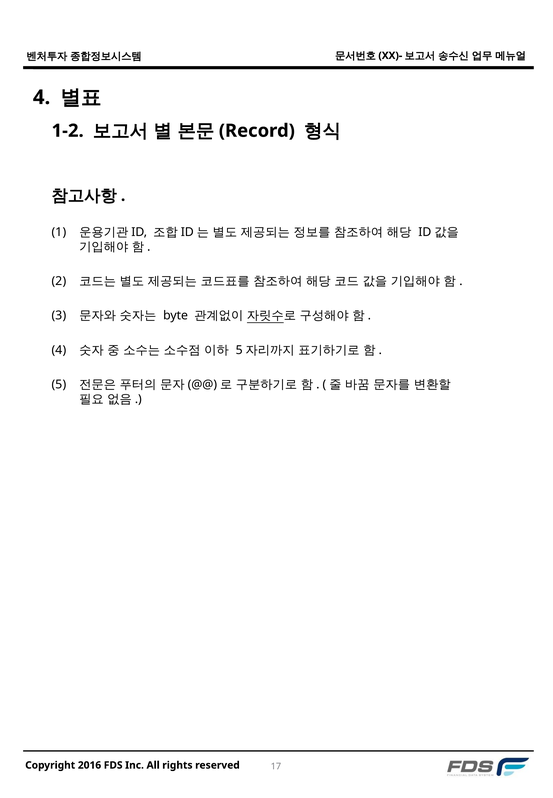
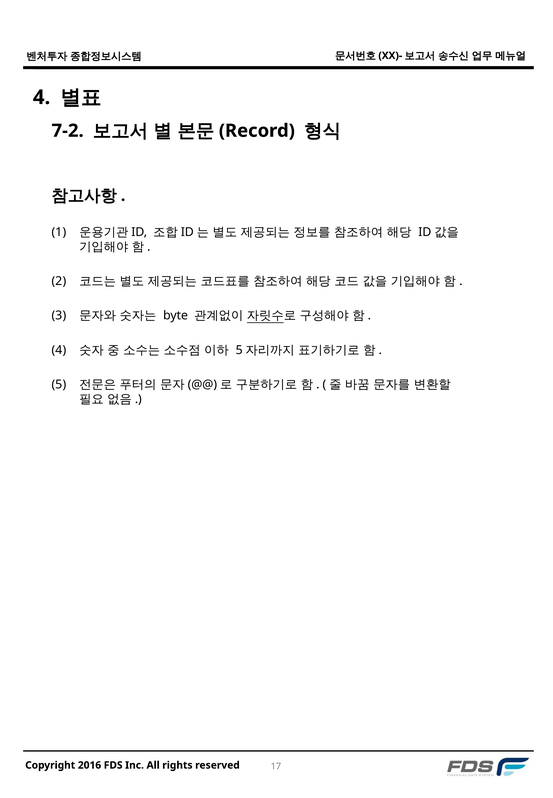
1-2: 1-2 -> 7-2
